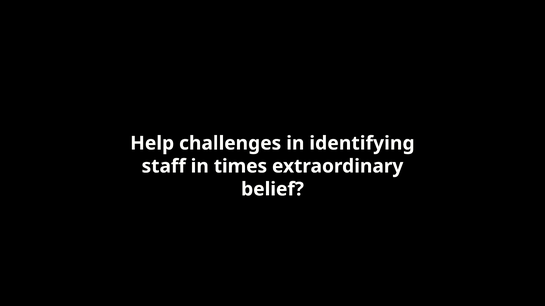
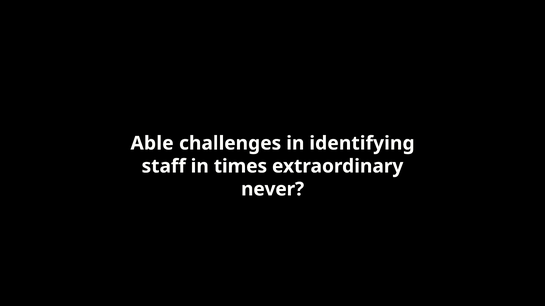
Help: Help -> Able
belief: belief -> never
